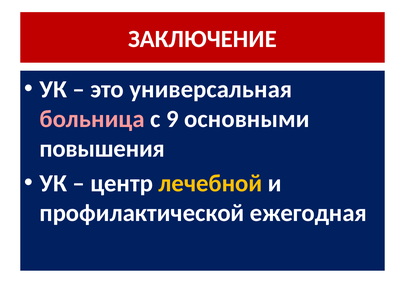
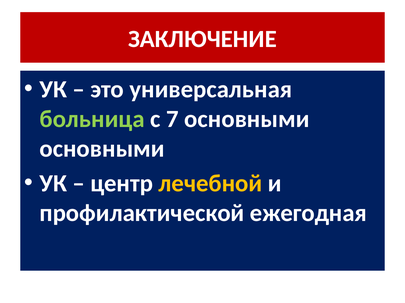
больница colour: pink -> light green
9: 9 -> 7
повышения at (102, 149): повышения -> основными
